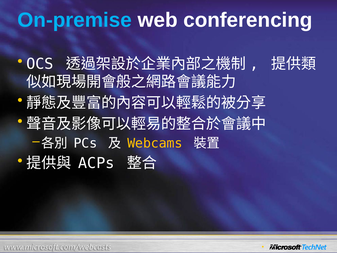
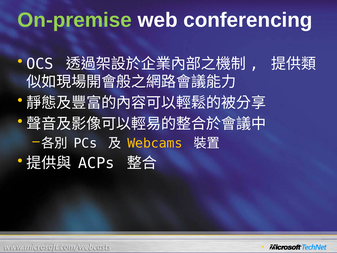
On-premise colour: light blue -> light green
